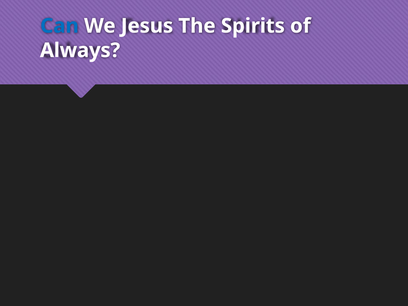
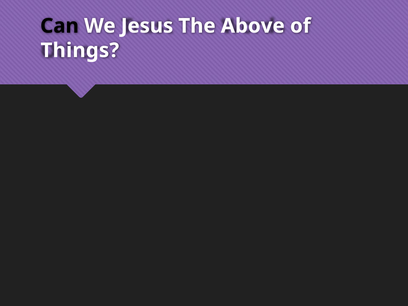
Can colour: blue -> black
Spirits: Spirits -> Above
Always: Always -> Things
